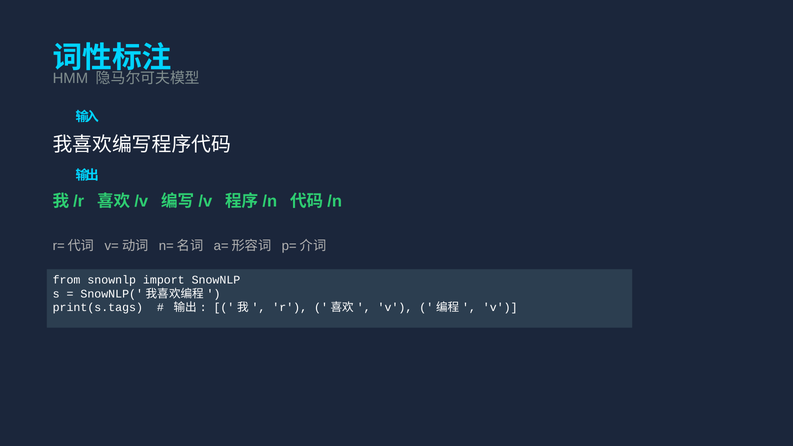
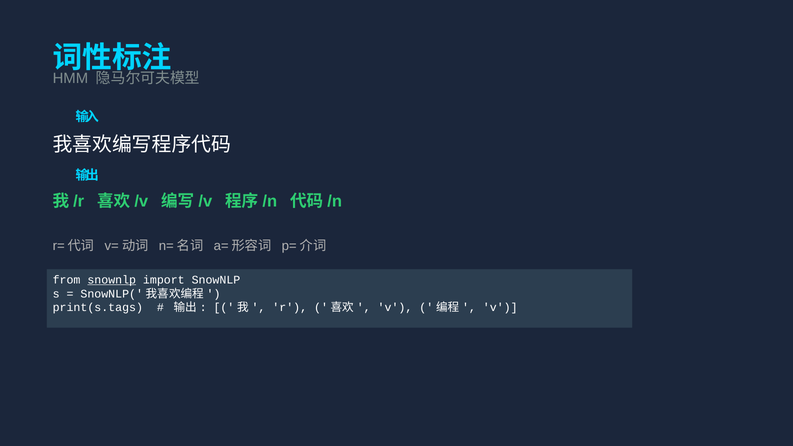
snownlp at (112, 280) underline: none -> present
